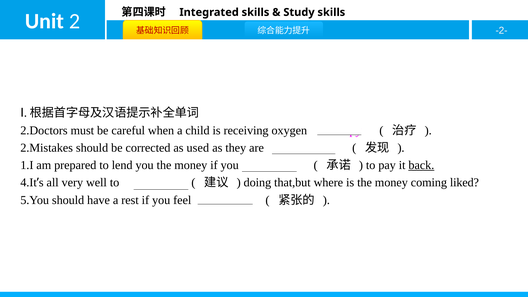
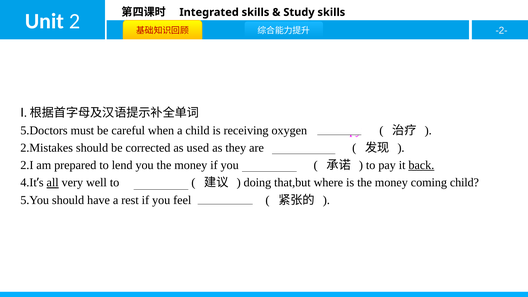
2.Doctors: 2.Doctors -> 5.Doctors
1.I: 1.I -> 2.I
all underline: none -> present
coming liked: liked -> child
